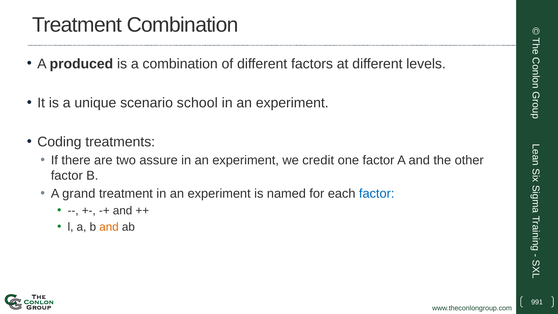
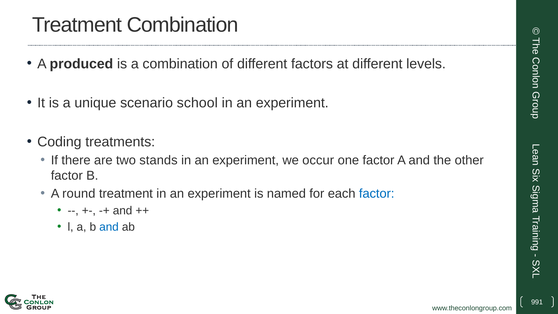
assure: assure -> stands
credit: credit -> occur
grand: grand -> round
and at (109, 227) colour: orange -> blue
